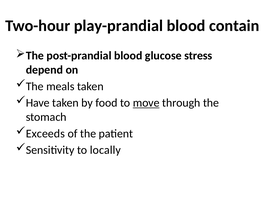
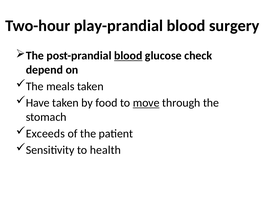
contain: contain -> surgery
blood at (128, 56) underline: none -> present
stress: stress -> check
locally: locally -> health
